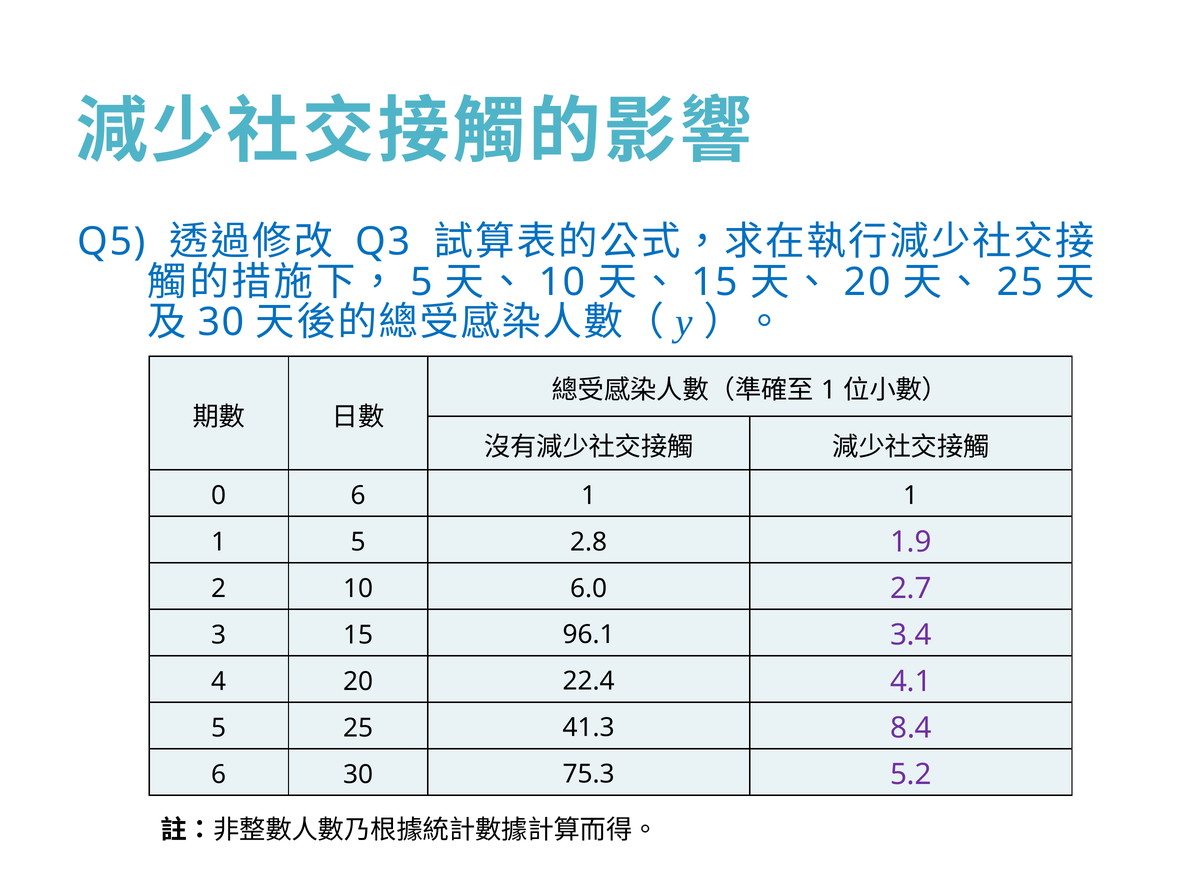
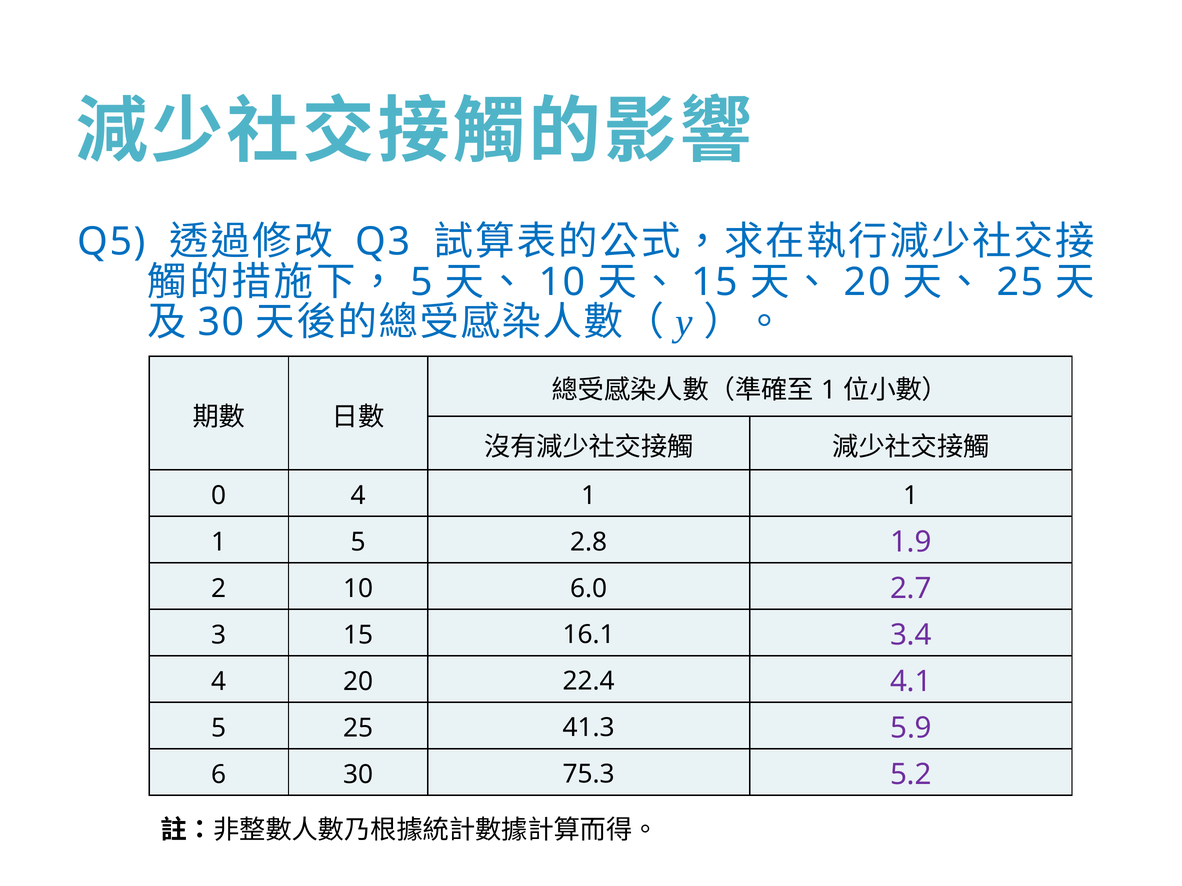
0 6: 6 -> 4
96.1: 96.1 -> 16.1
8.4: 8.4 -> 5.9
